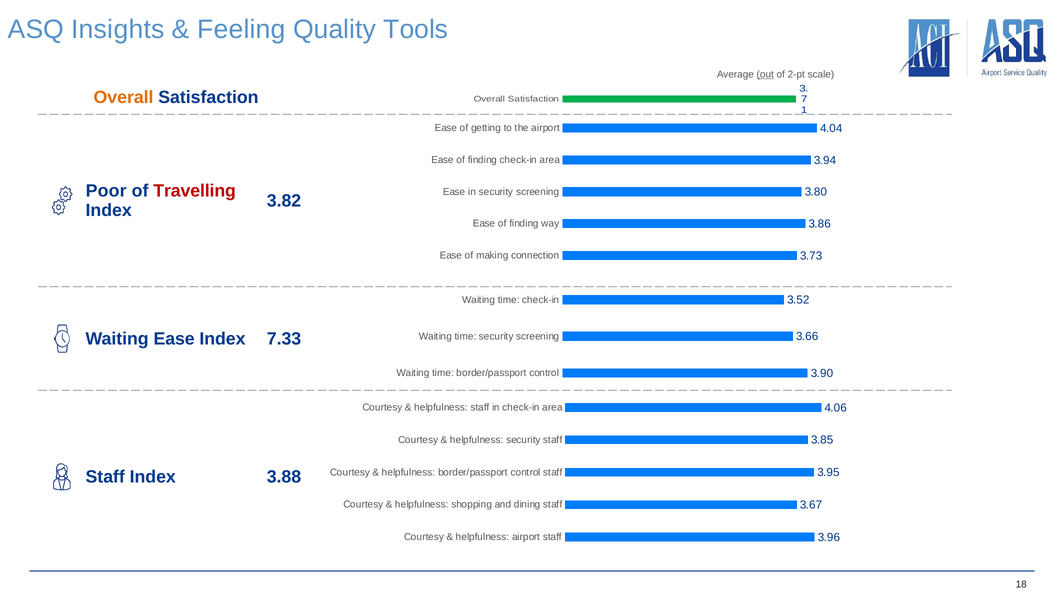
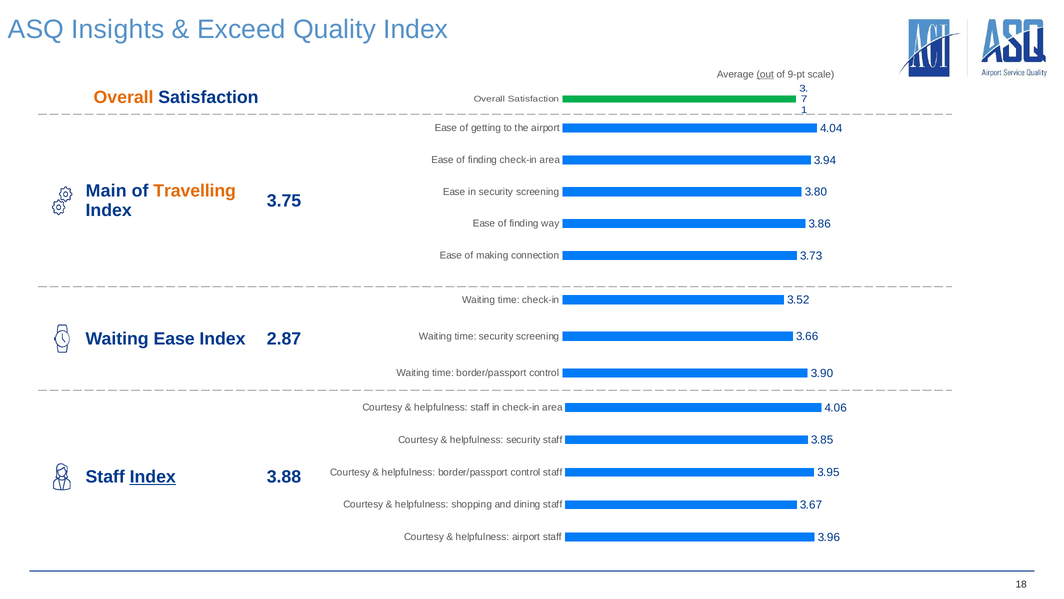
Feeling: Feeling -> Exceed
Quality Tools: Tools -> Index
2-pt: 2-pt -> 9-pt
Poor: Poor -> Main
Travelling colour: red -> orange
3.82: 3.82 -> 3.75
7.33: 7.33 -> 2.87
Index at (153, 477) underline: none -> present
